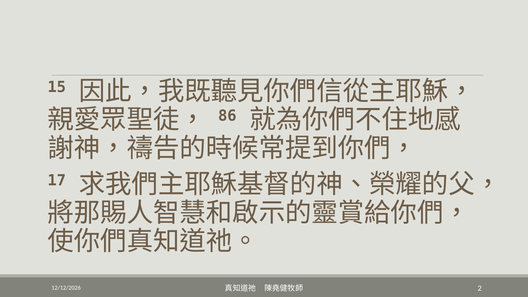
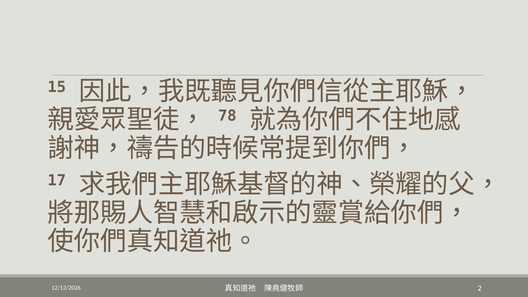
86: 86 -> 78
